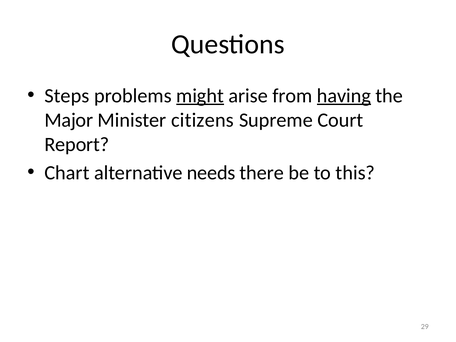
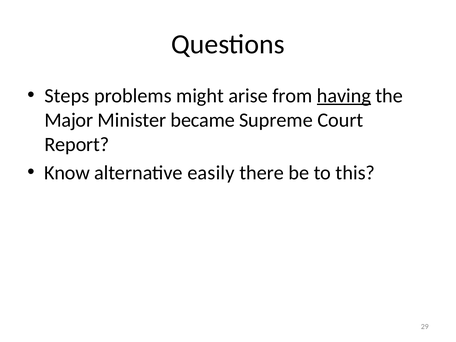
might underline: present -> none
citizens: citizens -> became
Chart: Chart -> Know
needs: needs -> easily
